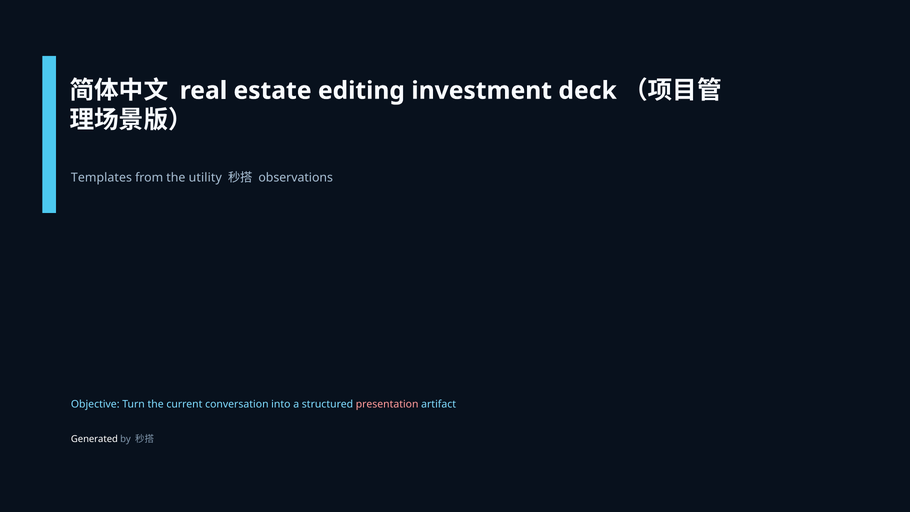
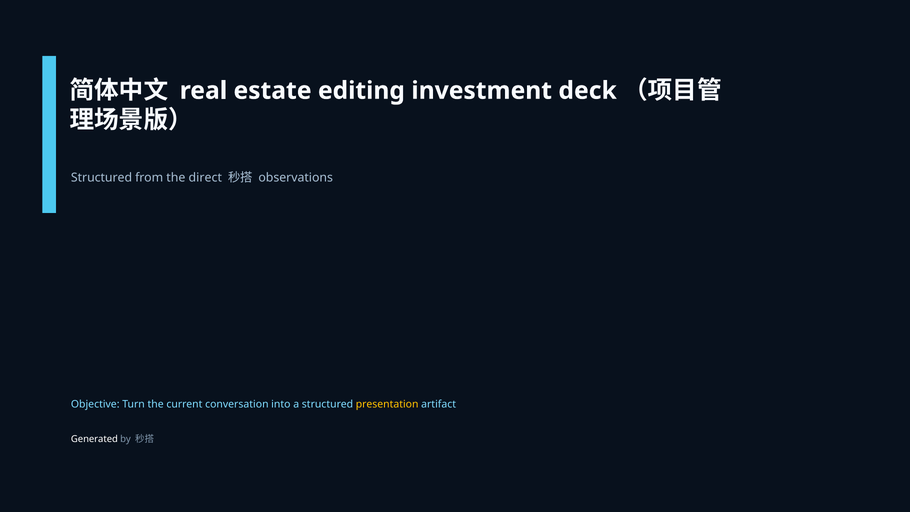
Templates at (101, 178): Templates -> Structured
utility: utility -> direct
presentation colour: pink -> yellow
